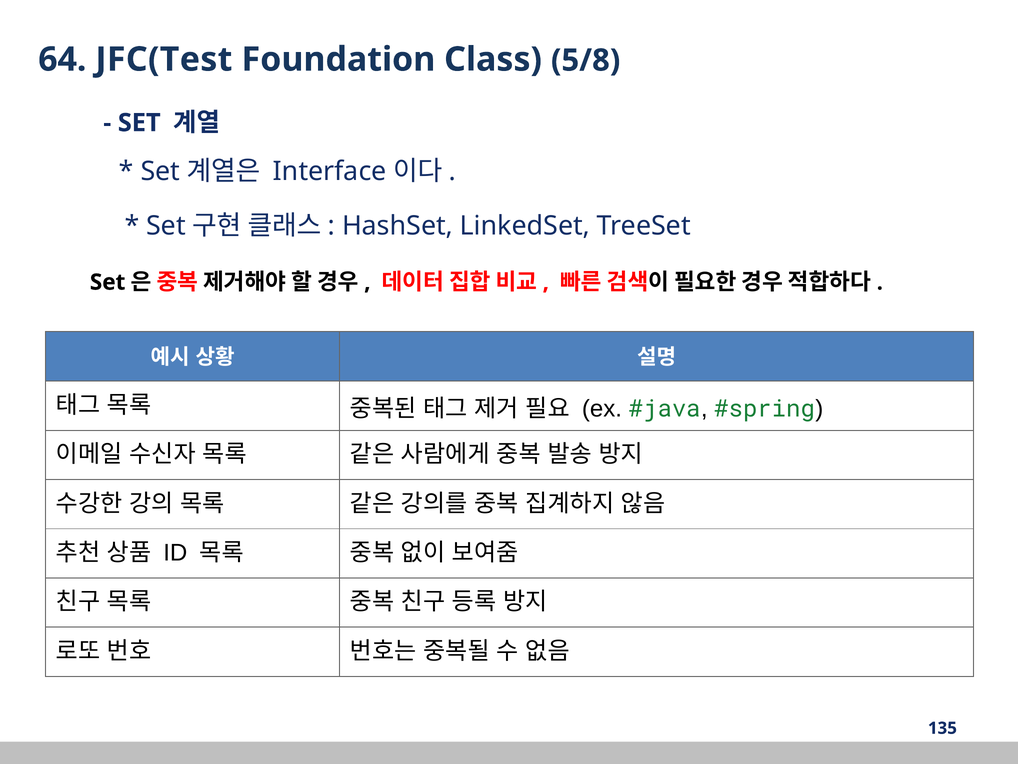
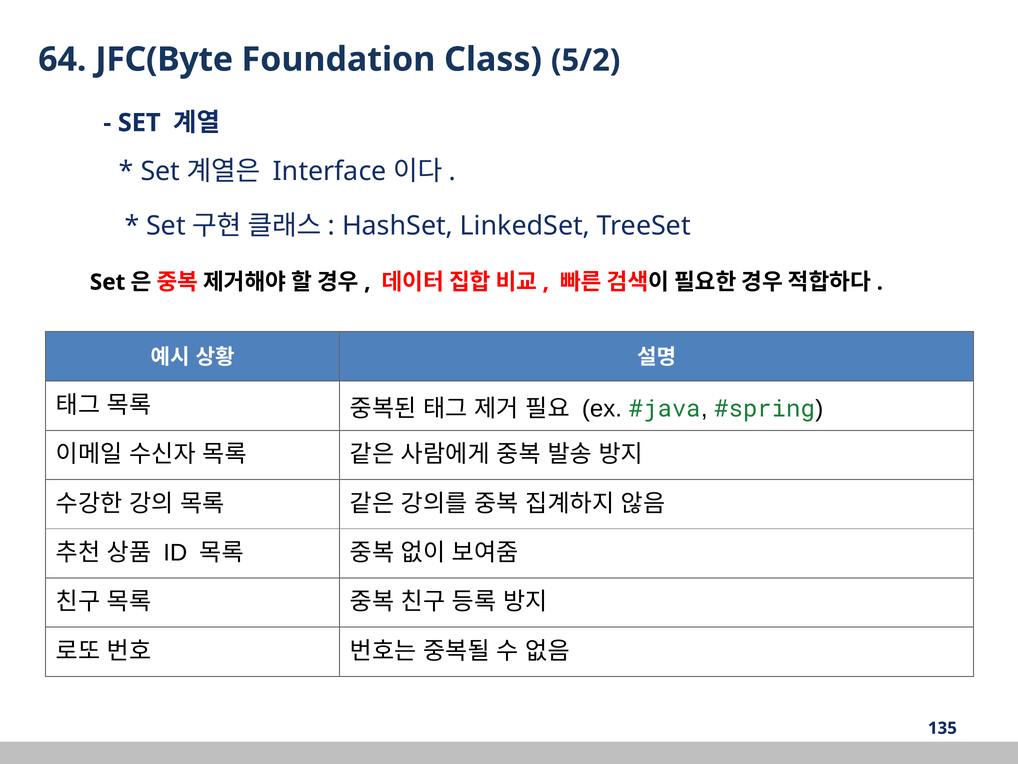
JFC(Test: JFC(Test -> JFC(Byte
5/8: 5/8 -> 5/2
